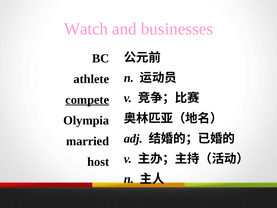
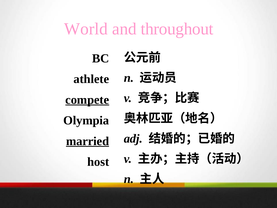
Watch: Watch -> World
businesses: businesses -> throughout
married underline: none -> present
